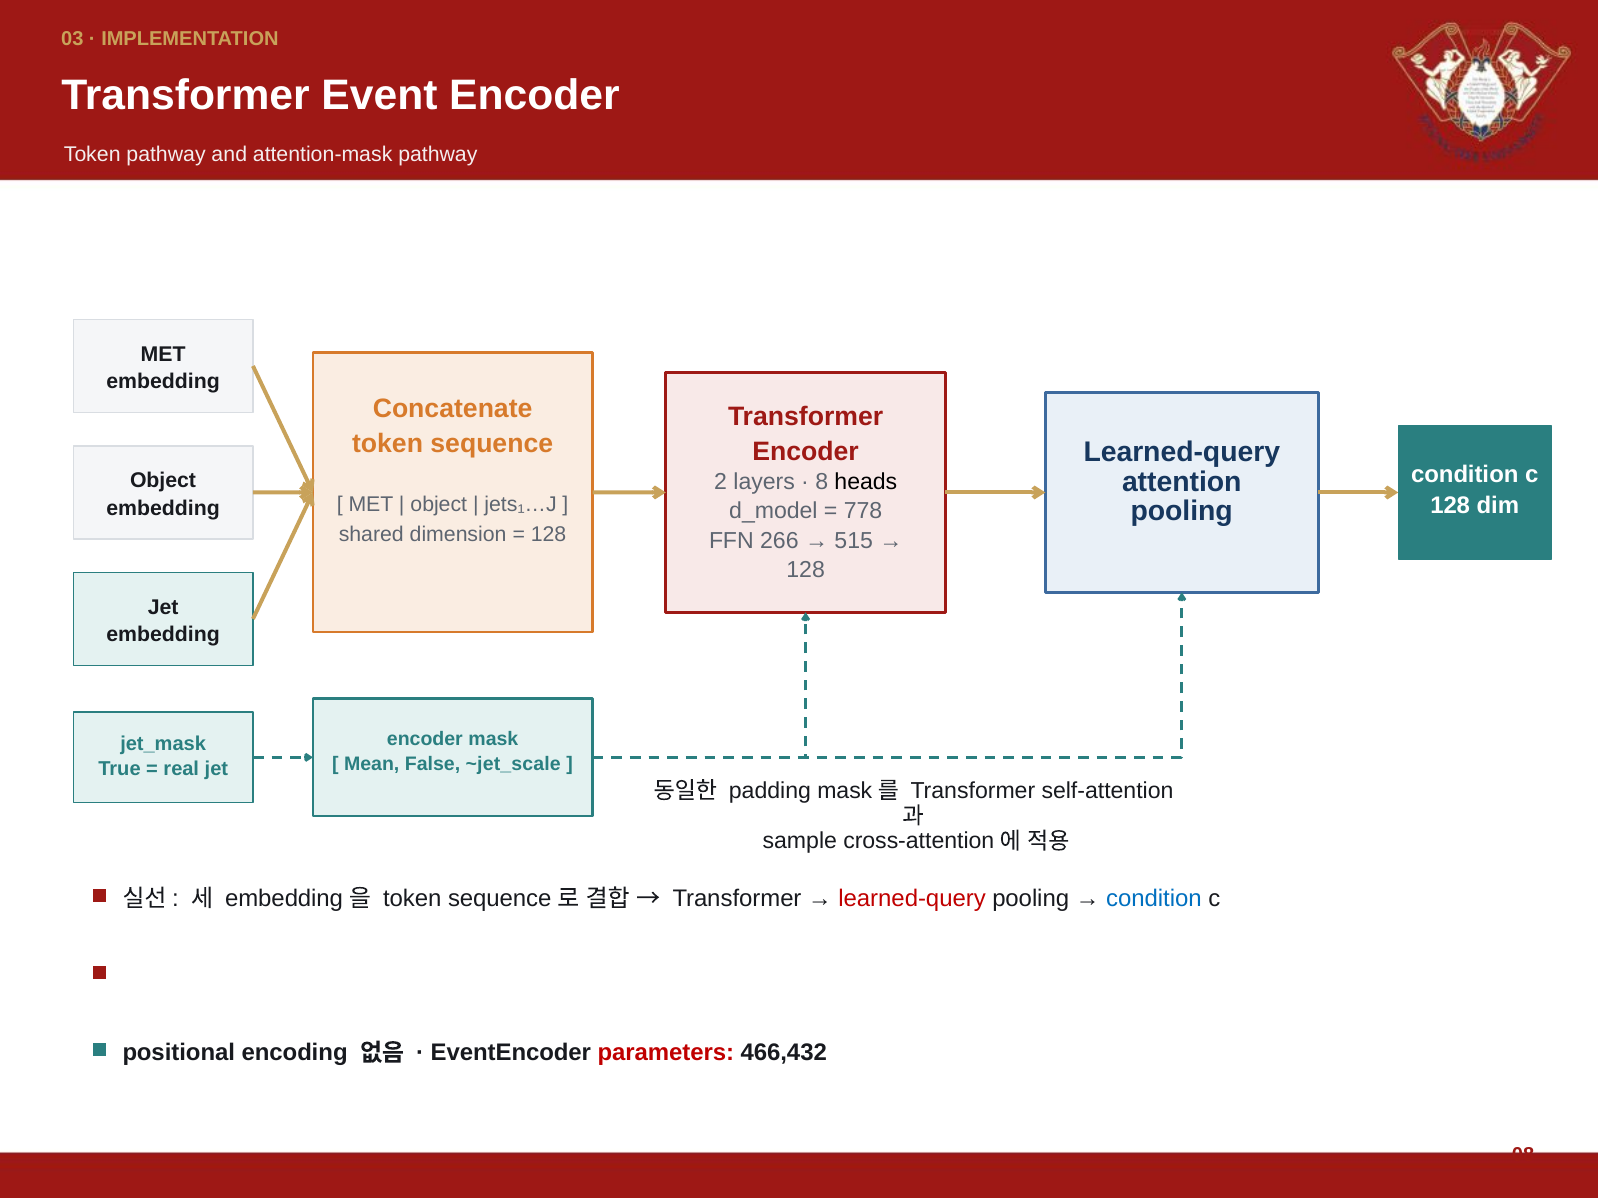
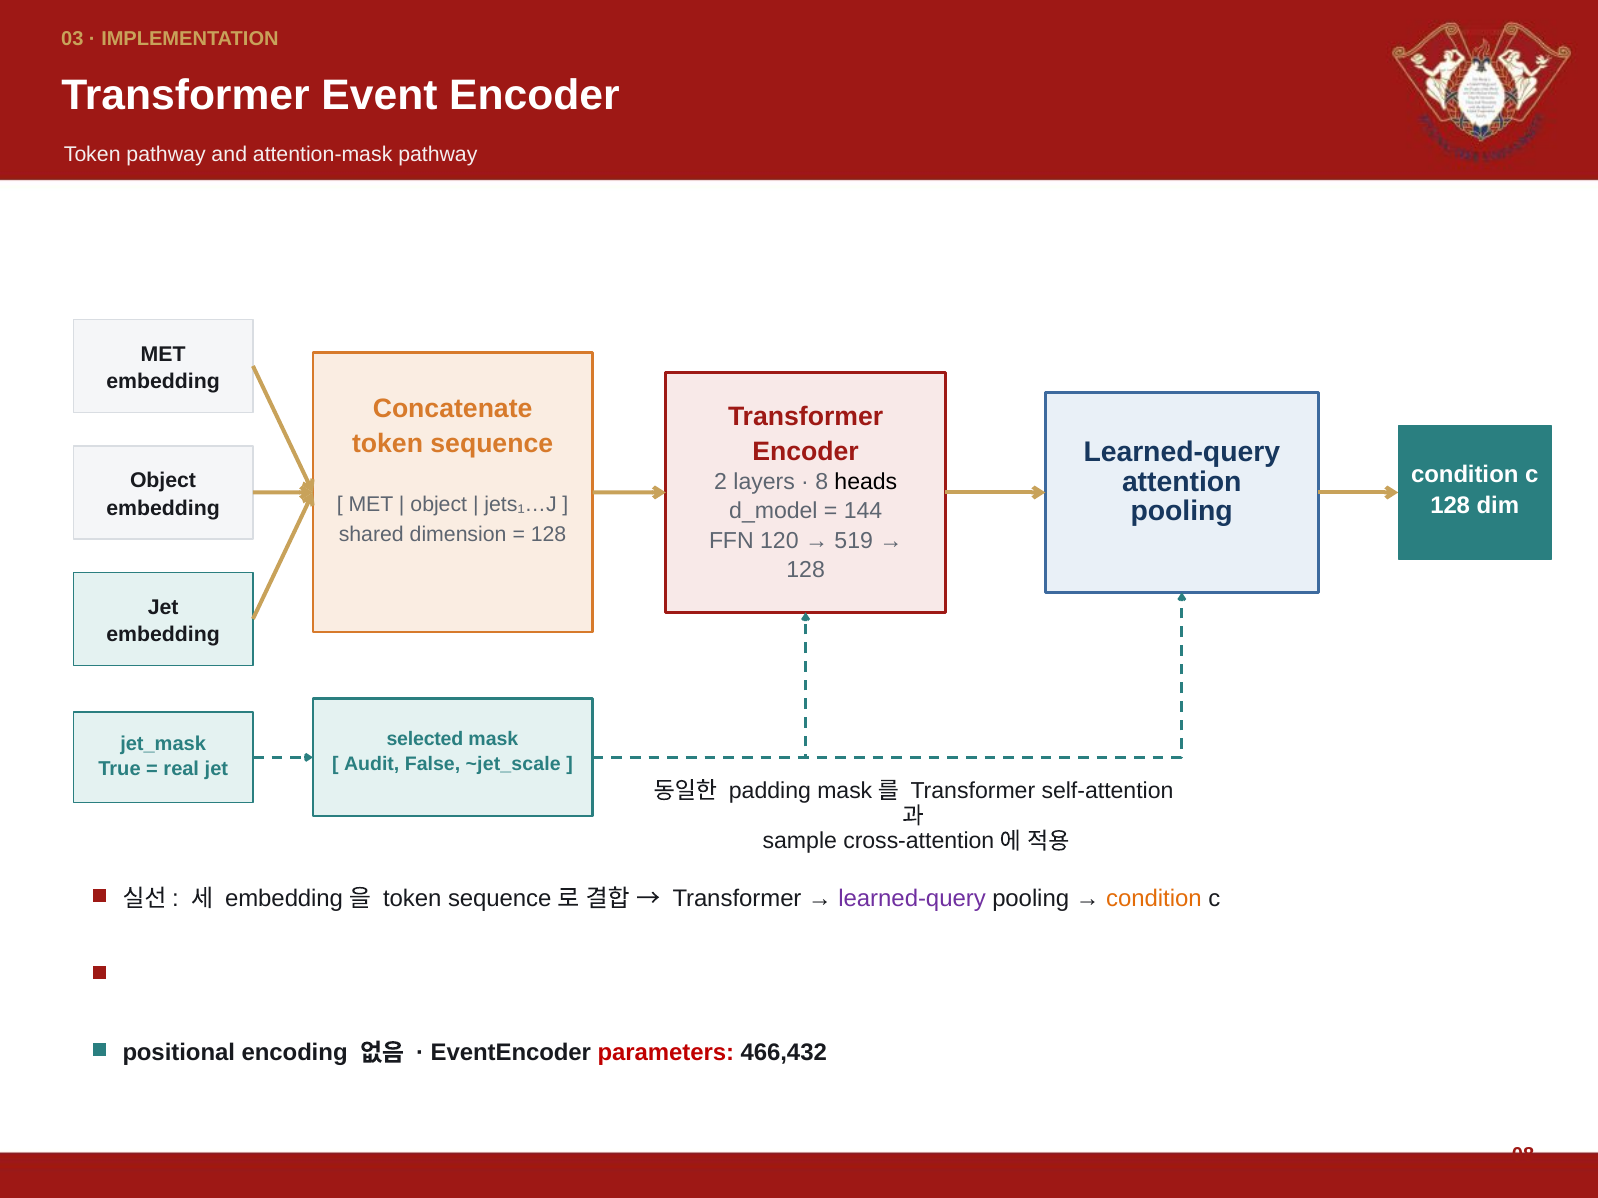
778: 778 -> 144
266: 266 -> 120
515: 515 -> 519
encoder at (425, 739): encoder -> selected
Mean: Mean -> Audit
learned-query at (912, 899) colour: red -> purple
condition at (1154, 899) colour: blue -> orange
